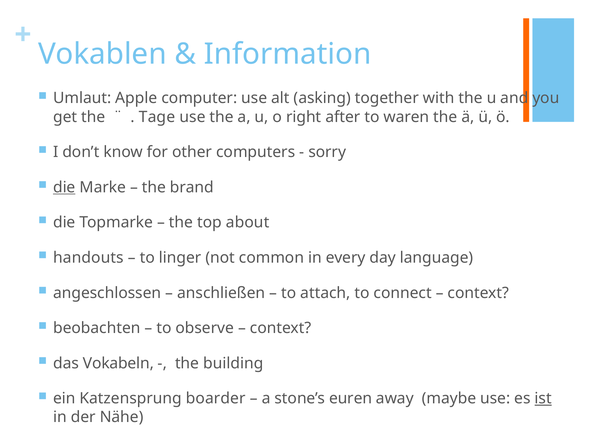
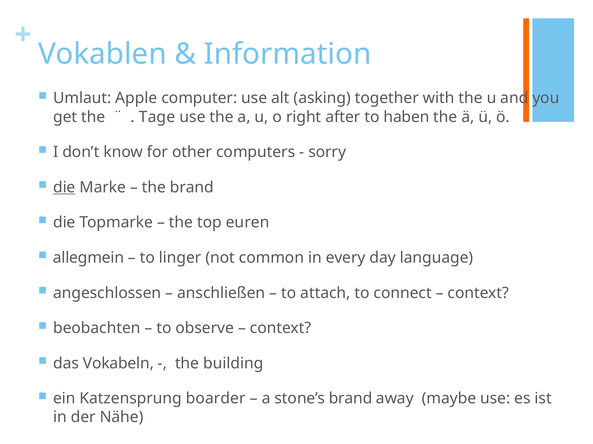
waren: waren -> haben
about: about -> euren
handouts: handouts -> allegmein
stone’s euren: euren -> brand
ist underline: present -> none
